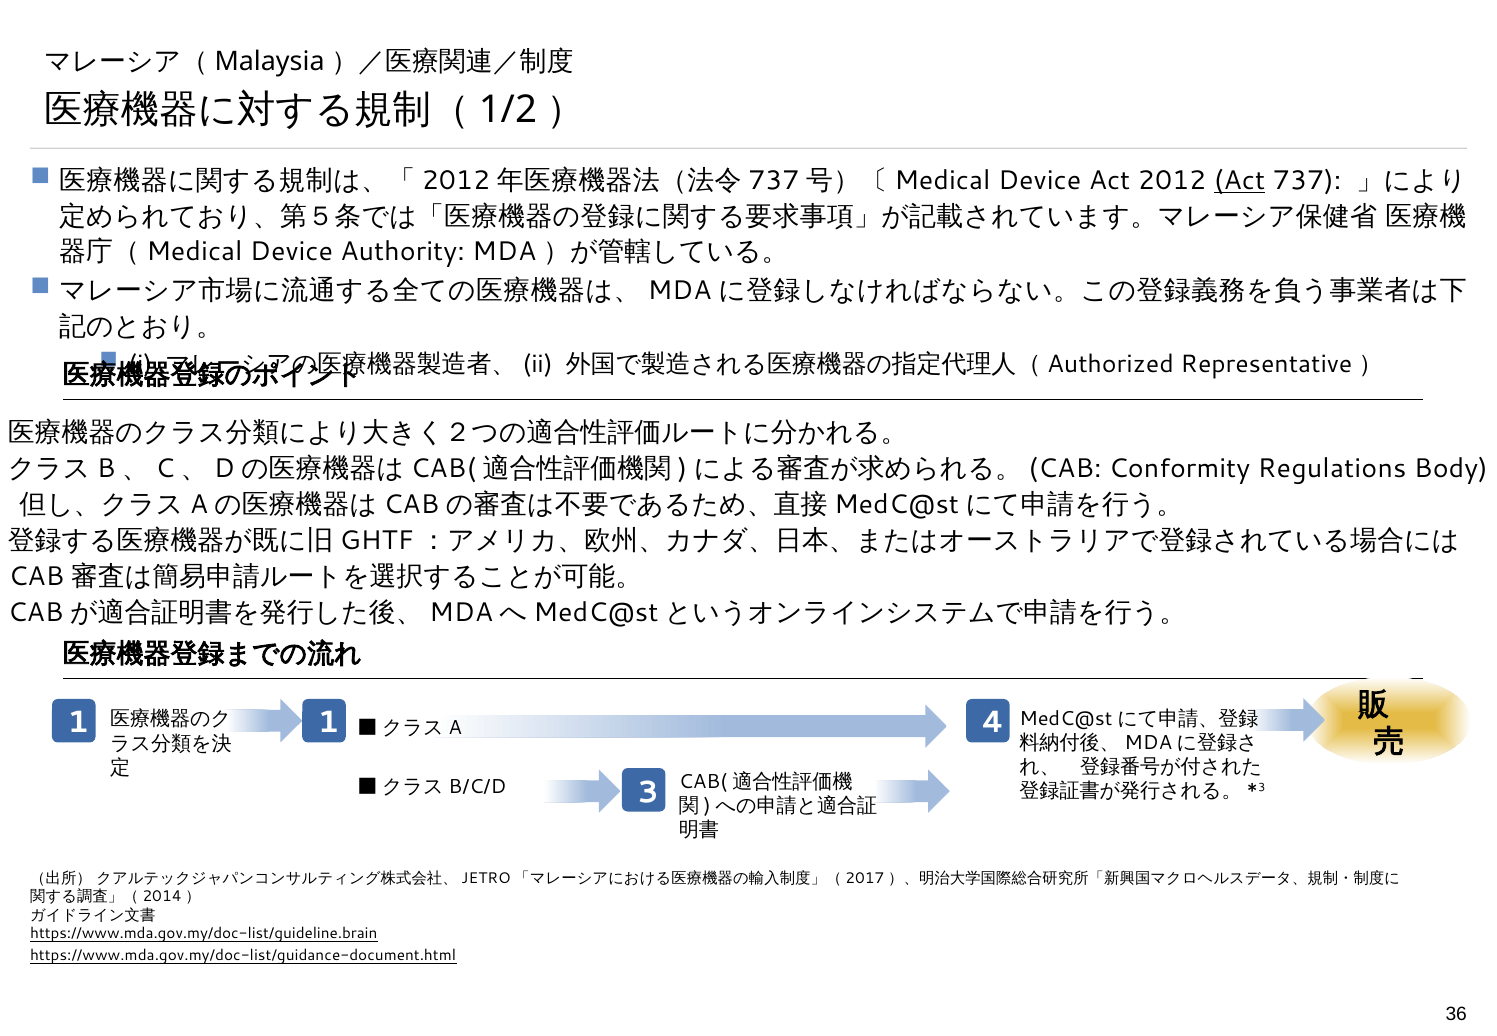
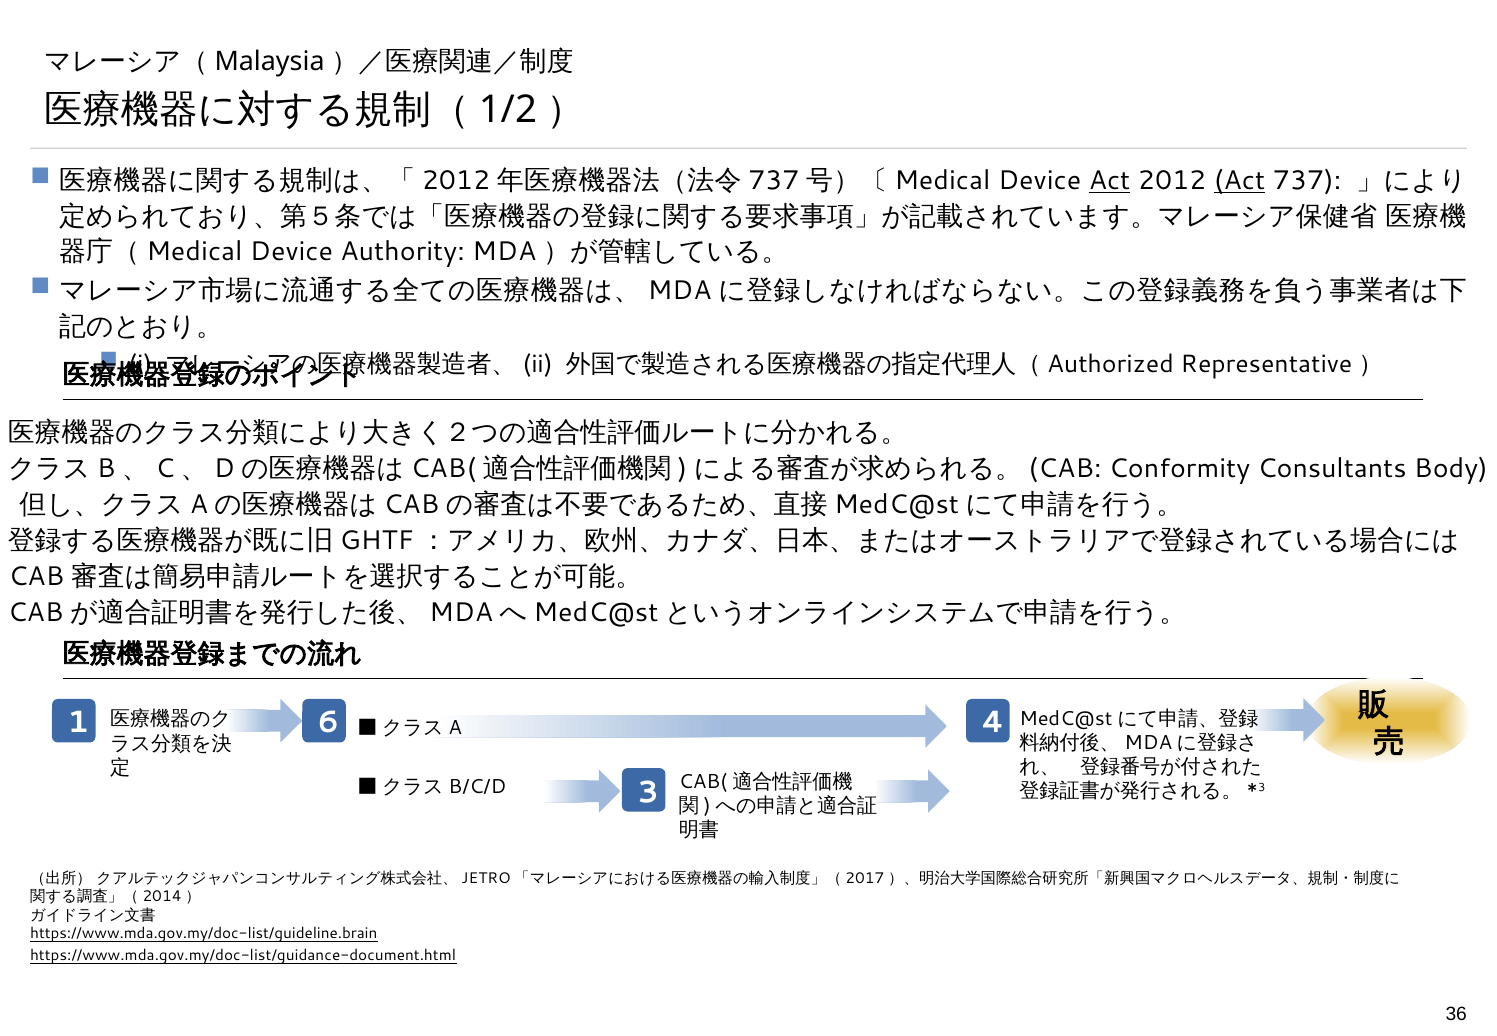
Act at (1110, 181) underline: none -> present
Regulations: Regulations -> Consultants
1 1: 1 -> 6
